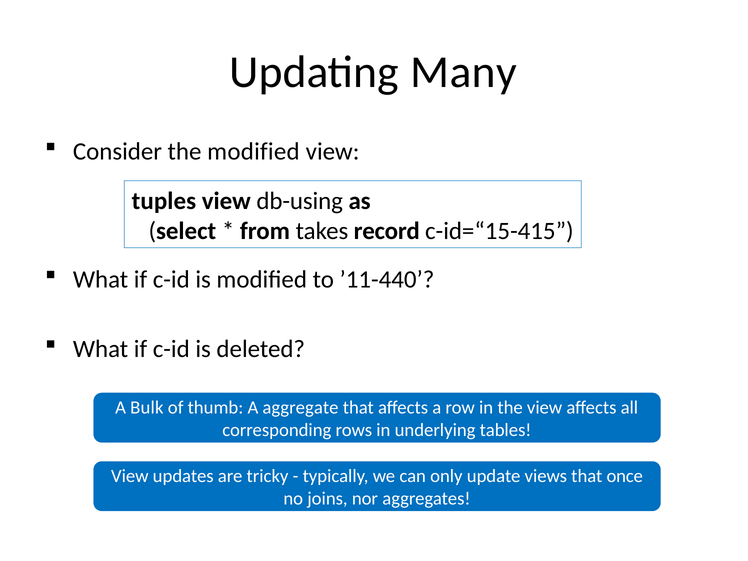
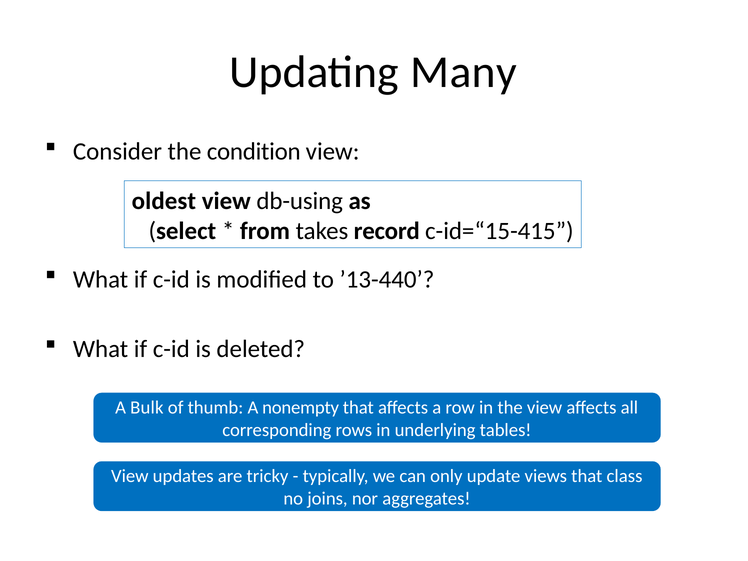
the modified: modified -> condition
tuples: tuples -> oldest
’11-440: ’11-440 -> ’13-440
aggregate: aggregate -> nonempty
once: once -> class
